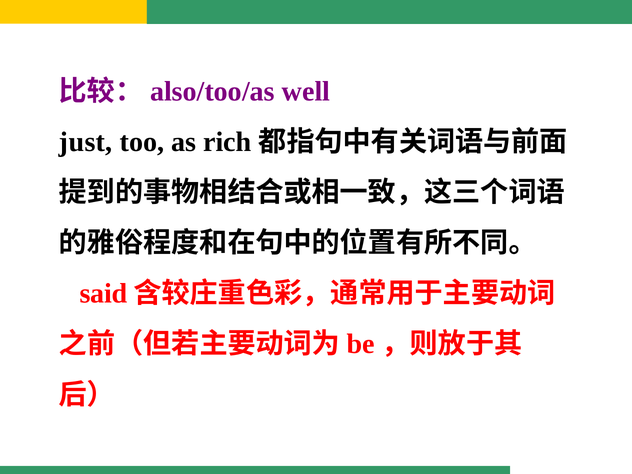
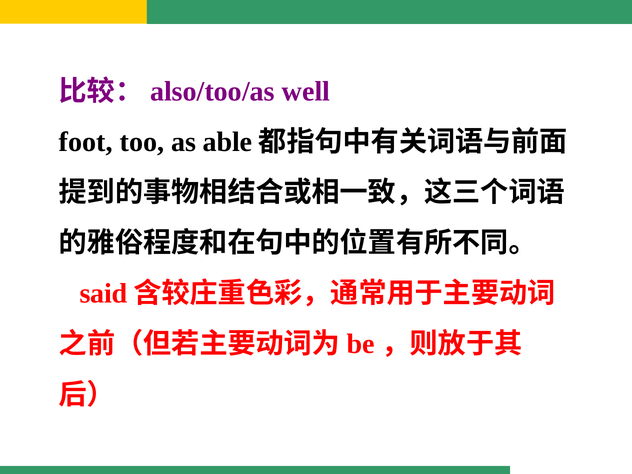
just: just -> foot
rich: rich -> able
